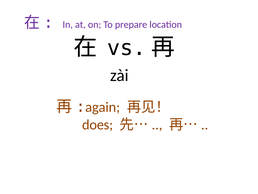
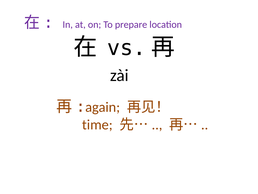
does: does -> time
